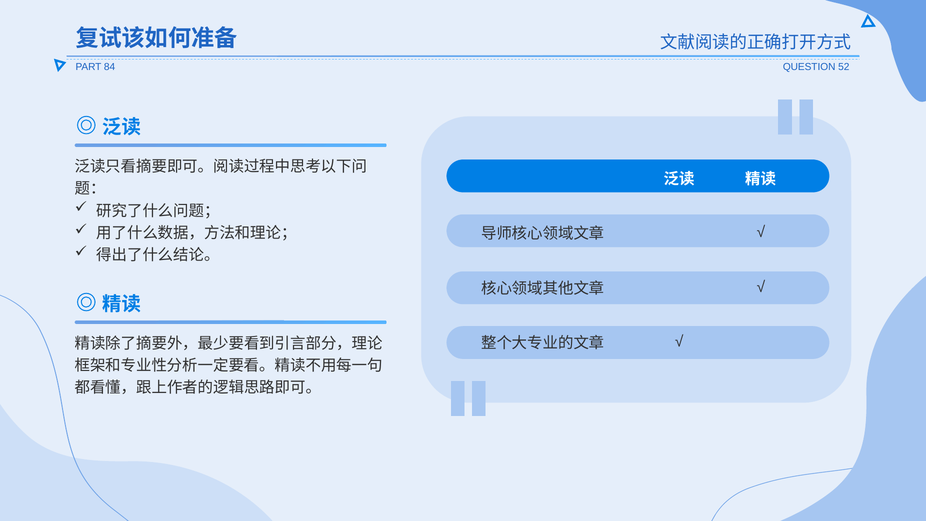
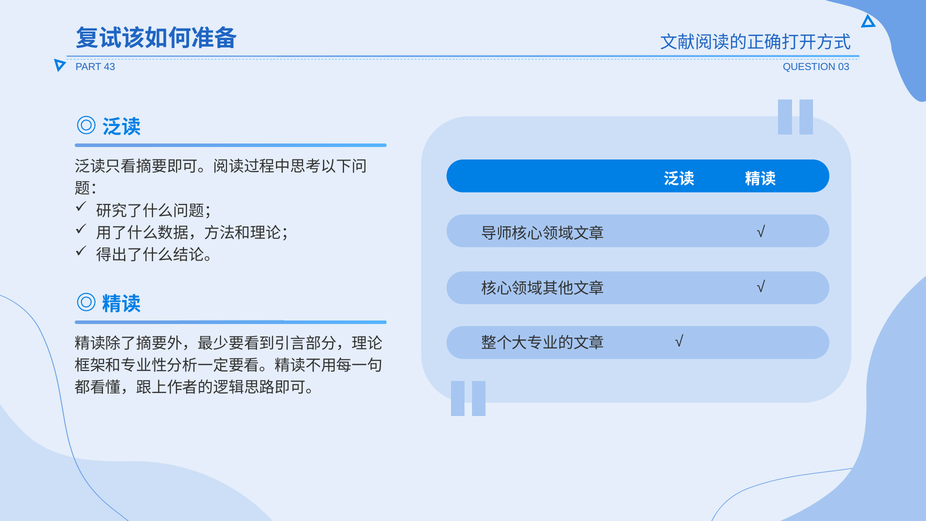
84: 84 -> 43
52: 52 -> 03
